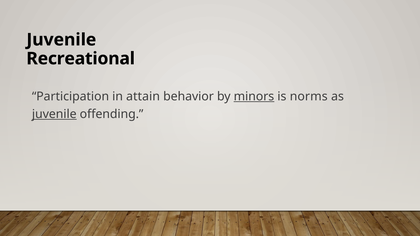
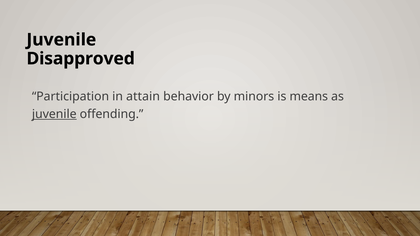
Recreational: Recreational -> Disapproved
minors underline: present -> none
norms: norms -> means
